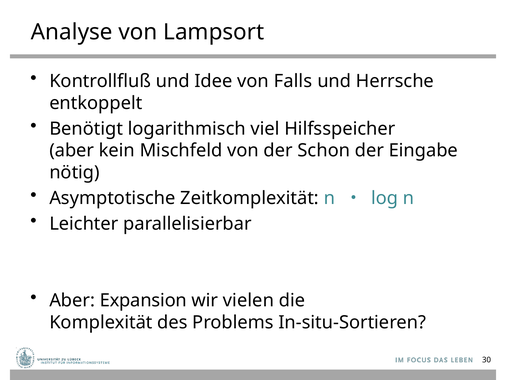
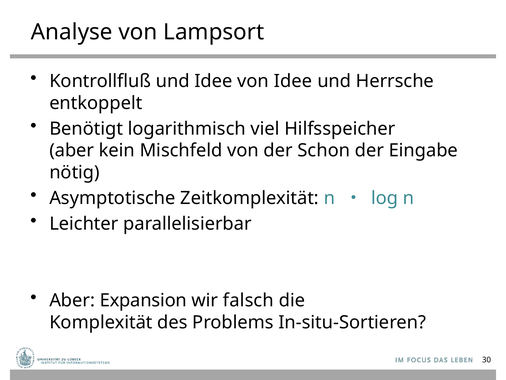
von Falls: Falls -> Idee
vielen: vielen -> falsch
